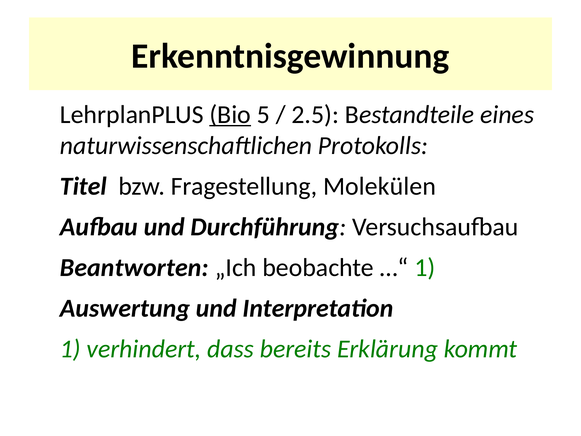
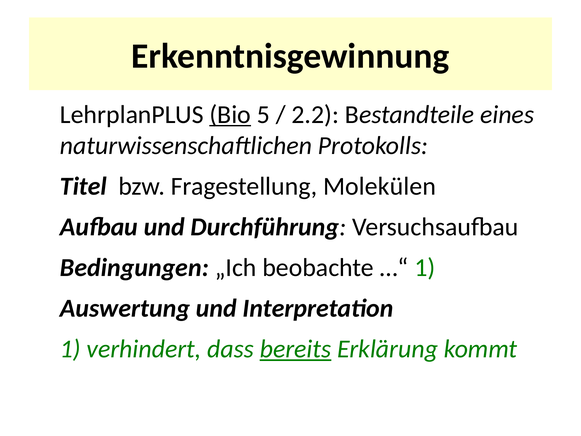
2.5: 2.5 -> 2.2
Beantworten: Beantworten -> Bedingungen
bereits underline: none -> present
